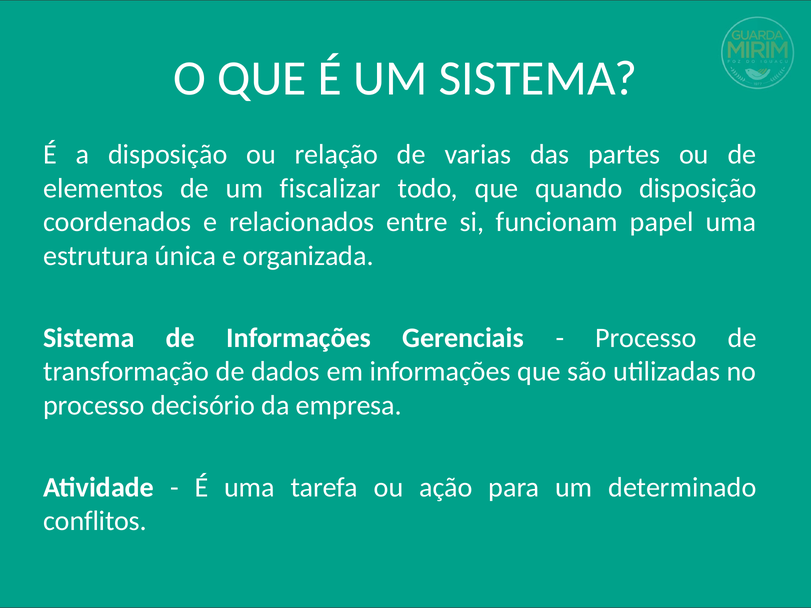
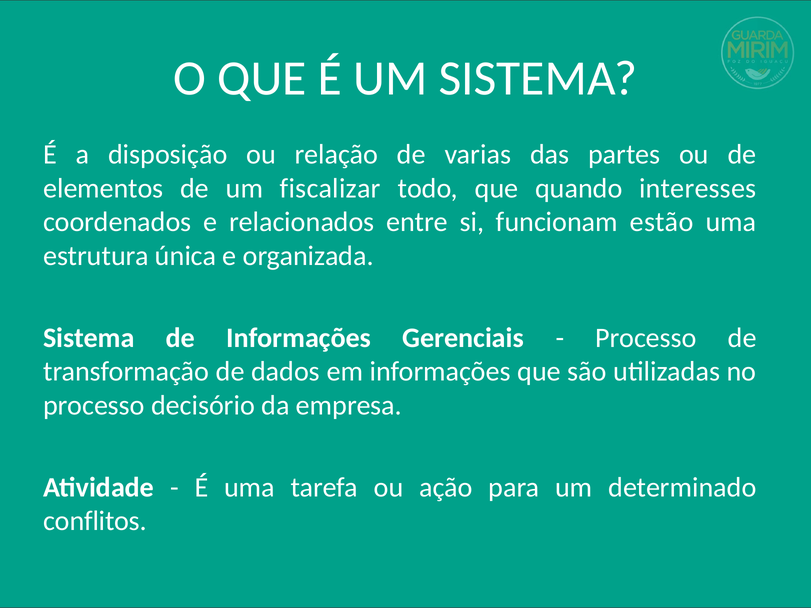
quando disposição: disposição -> interesses
papel: papel -> estão
